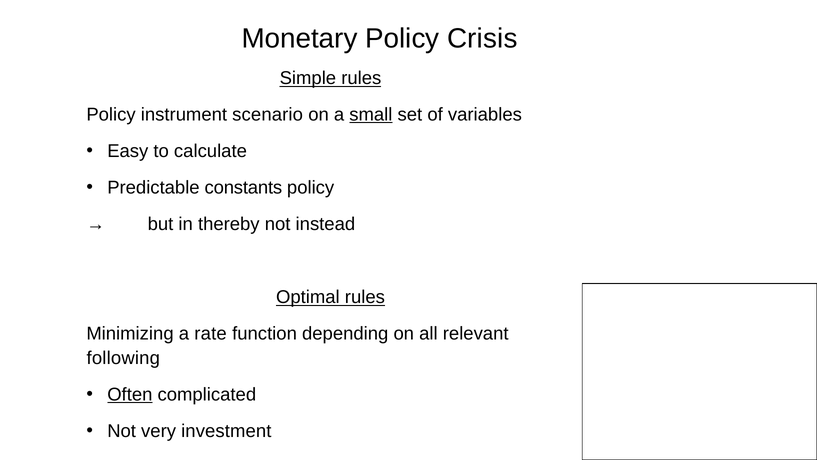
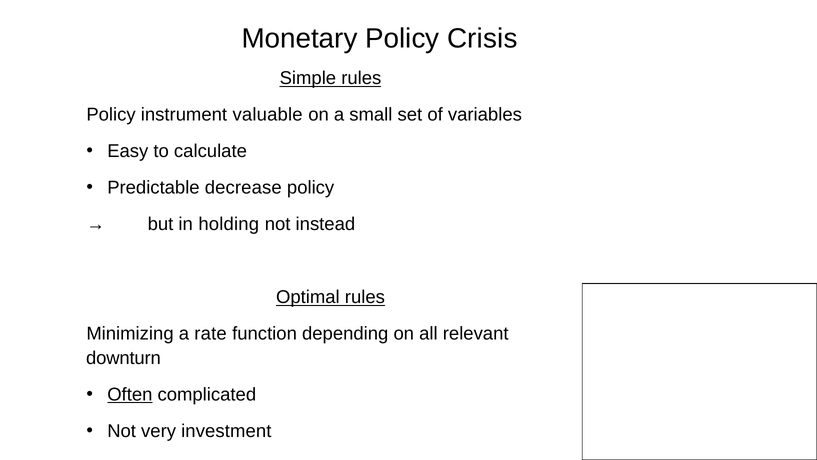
scenario: scenario -> valuable
small underline: present -> none
constants: constants -> decrease
thereby: thereby -> holding
following: following -> downturn
